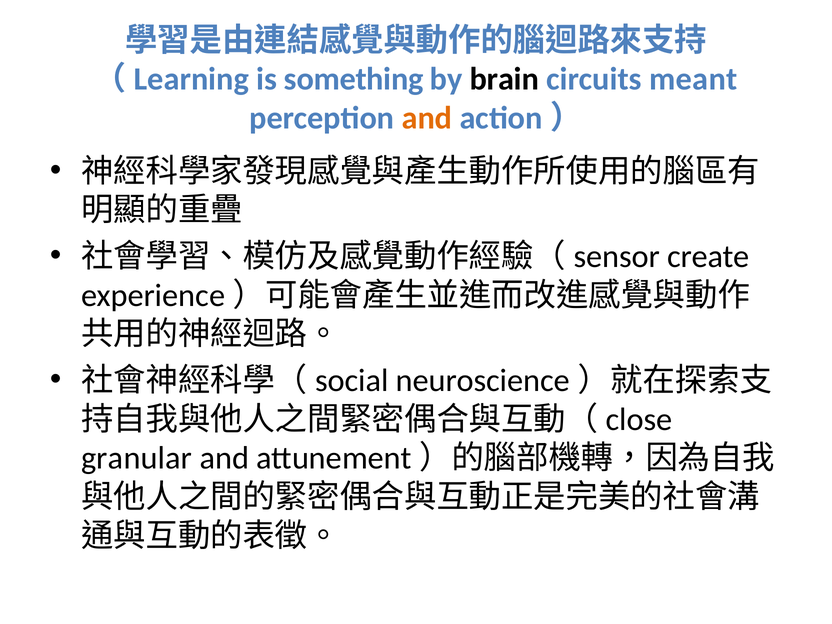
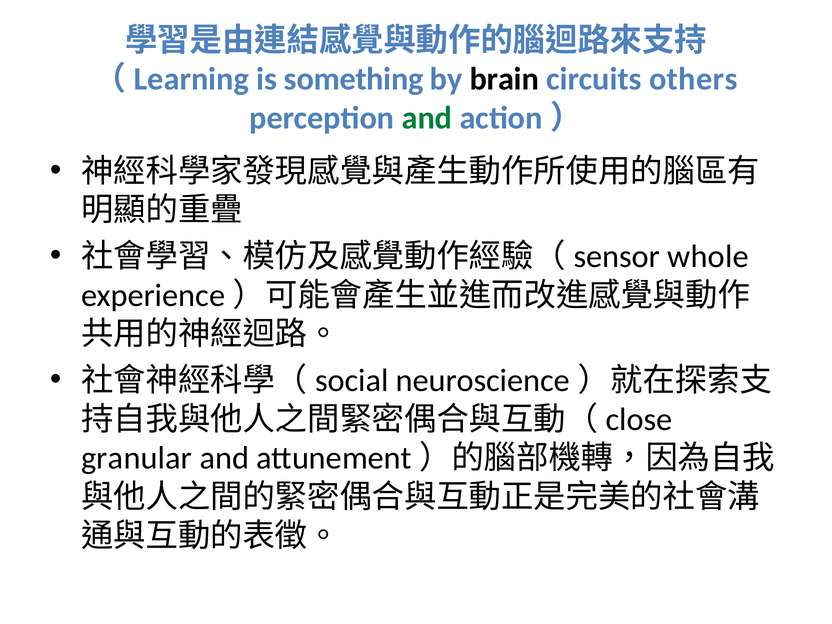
meant: meant -> others
and at (427, 118) colour: orange -> green
create: create -> whole
